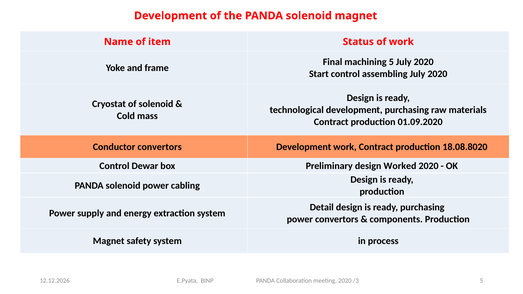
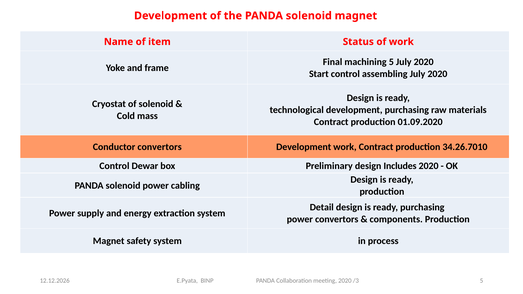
18.08.8020: 18.08.8020 -> 34.26.7010
Worked: Worked -> Includes
